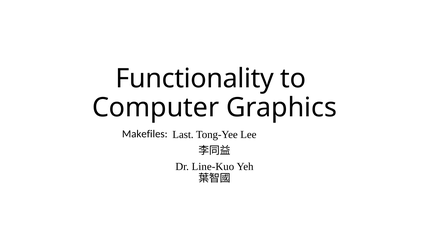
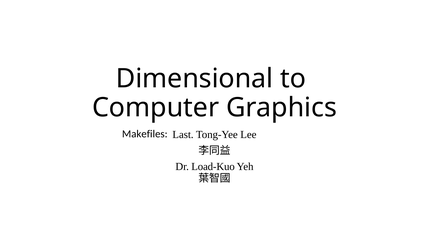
Functionality: Functionality -> Dimensional
Line-Kuo: Line-Kuo -> Load-Kuo
